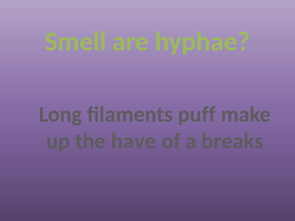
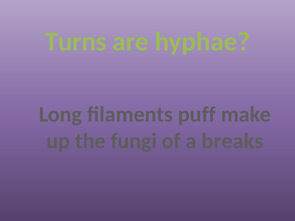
Smell: Smell -> Turns
have: have -> fungi
